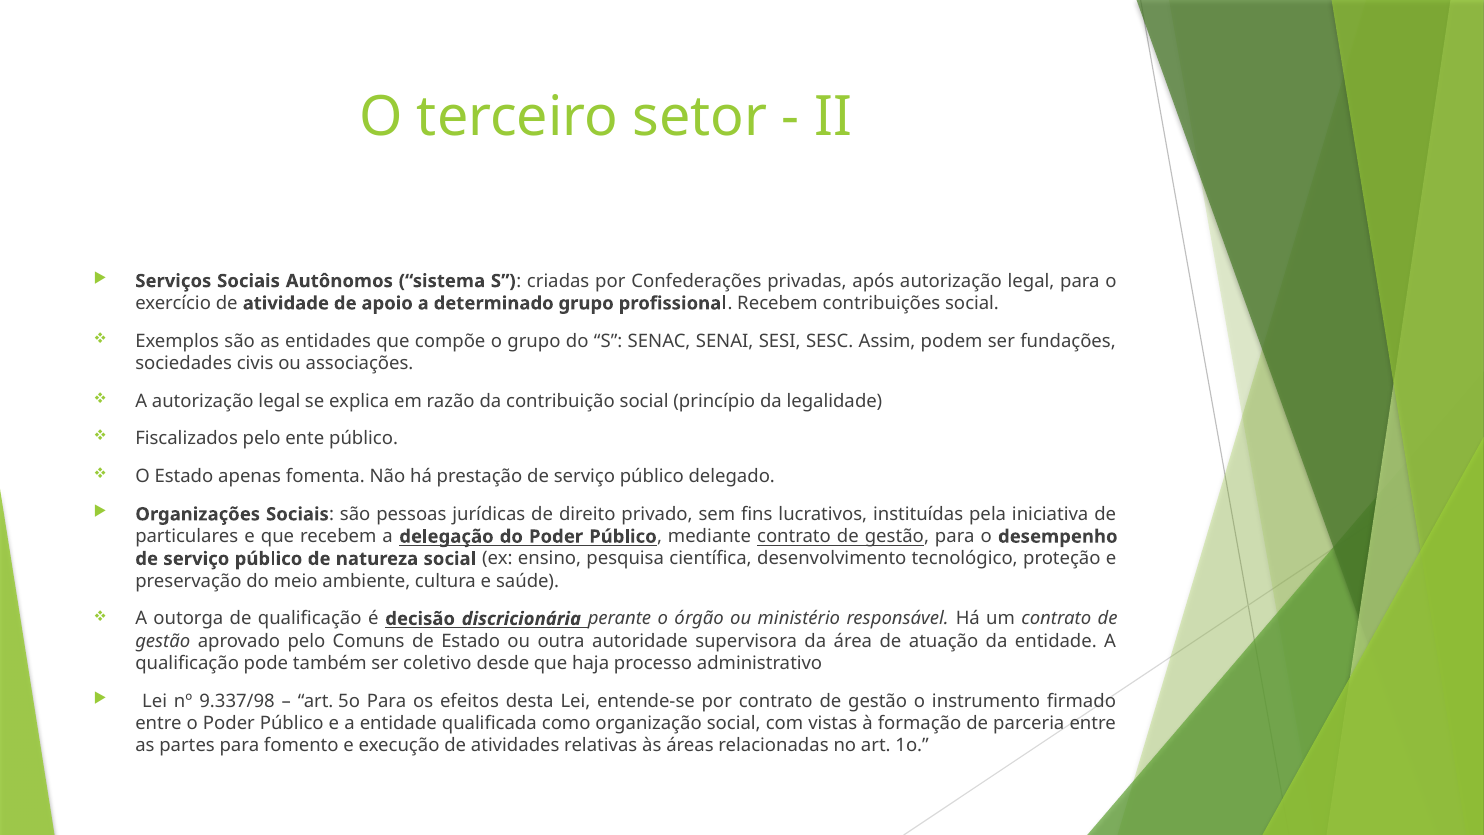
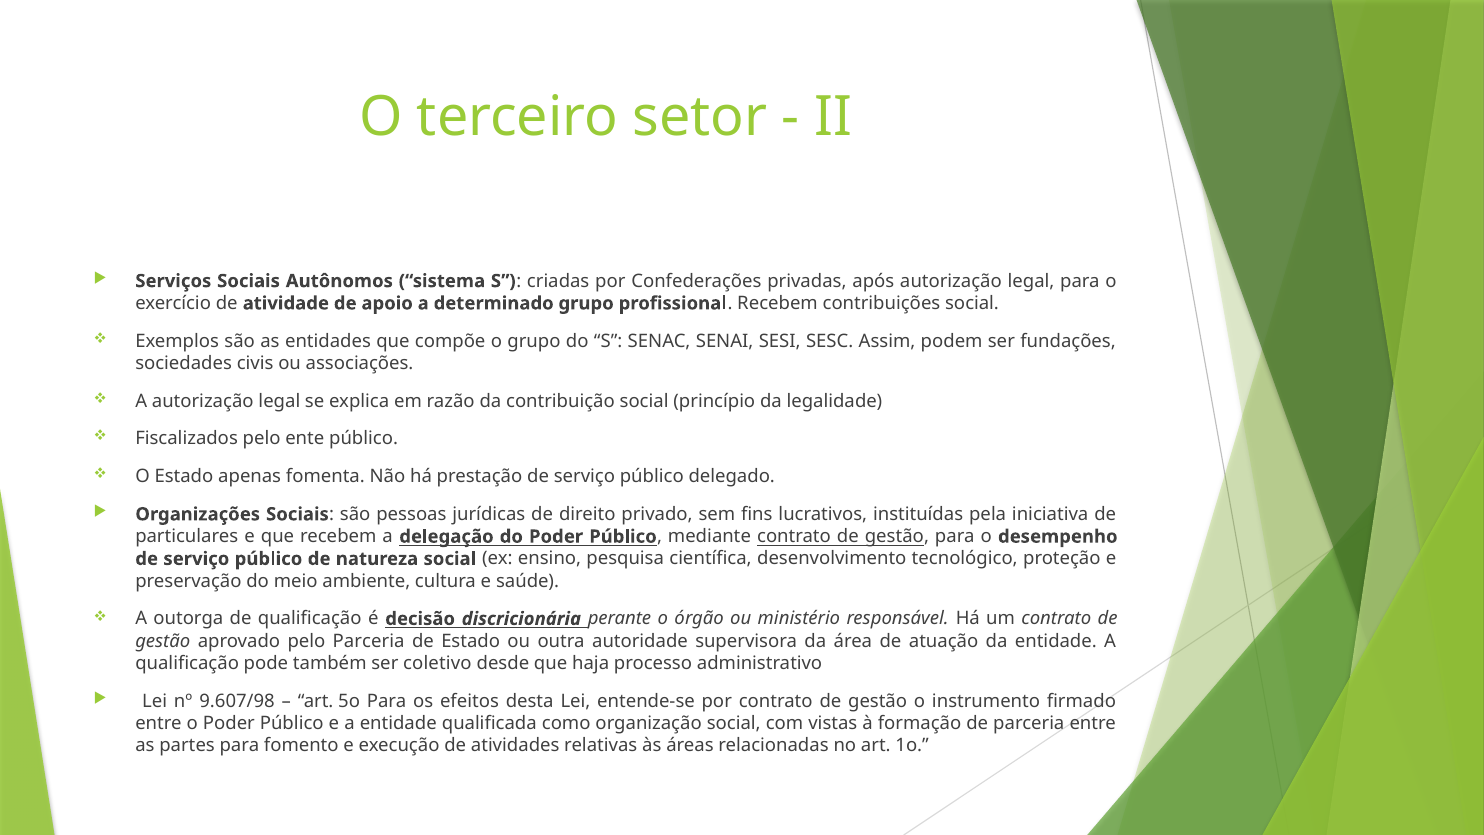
pelo Comuns: Comuns -> Parceria
9.337/98: 9.337/98 -> 9.607/98
